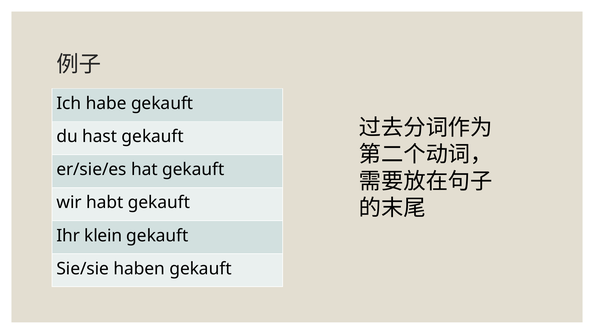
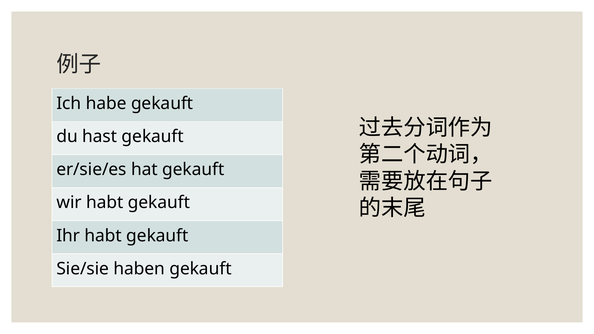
Ihr klein: klein -> habt
